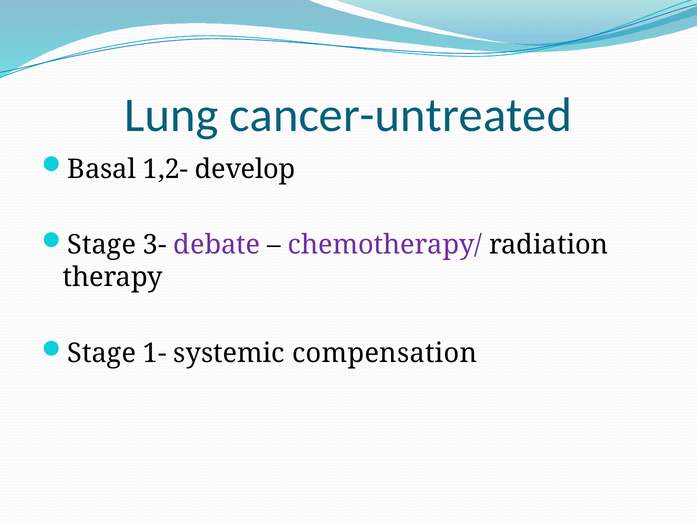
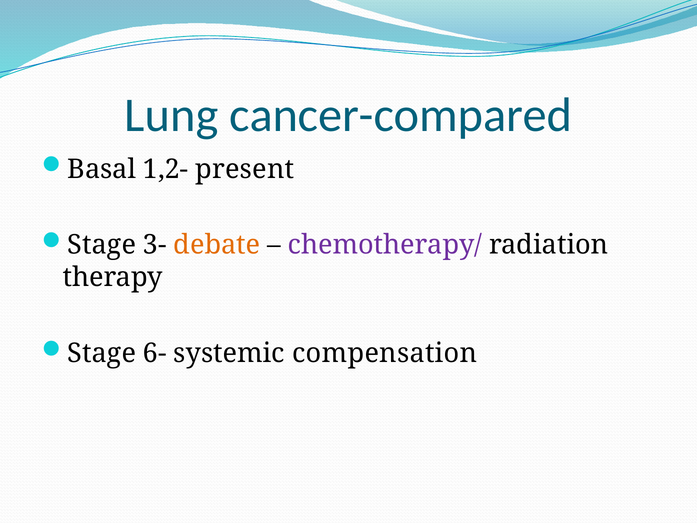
cancer-untreated: cancer-untreated -> cancer-compared
develop: develop -> present
debate colour: purple -> orange
1-: 1- -> 6-
